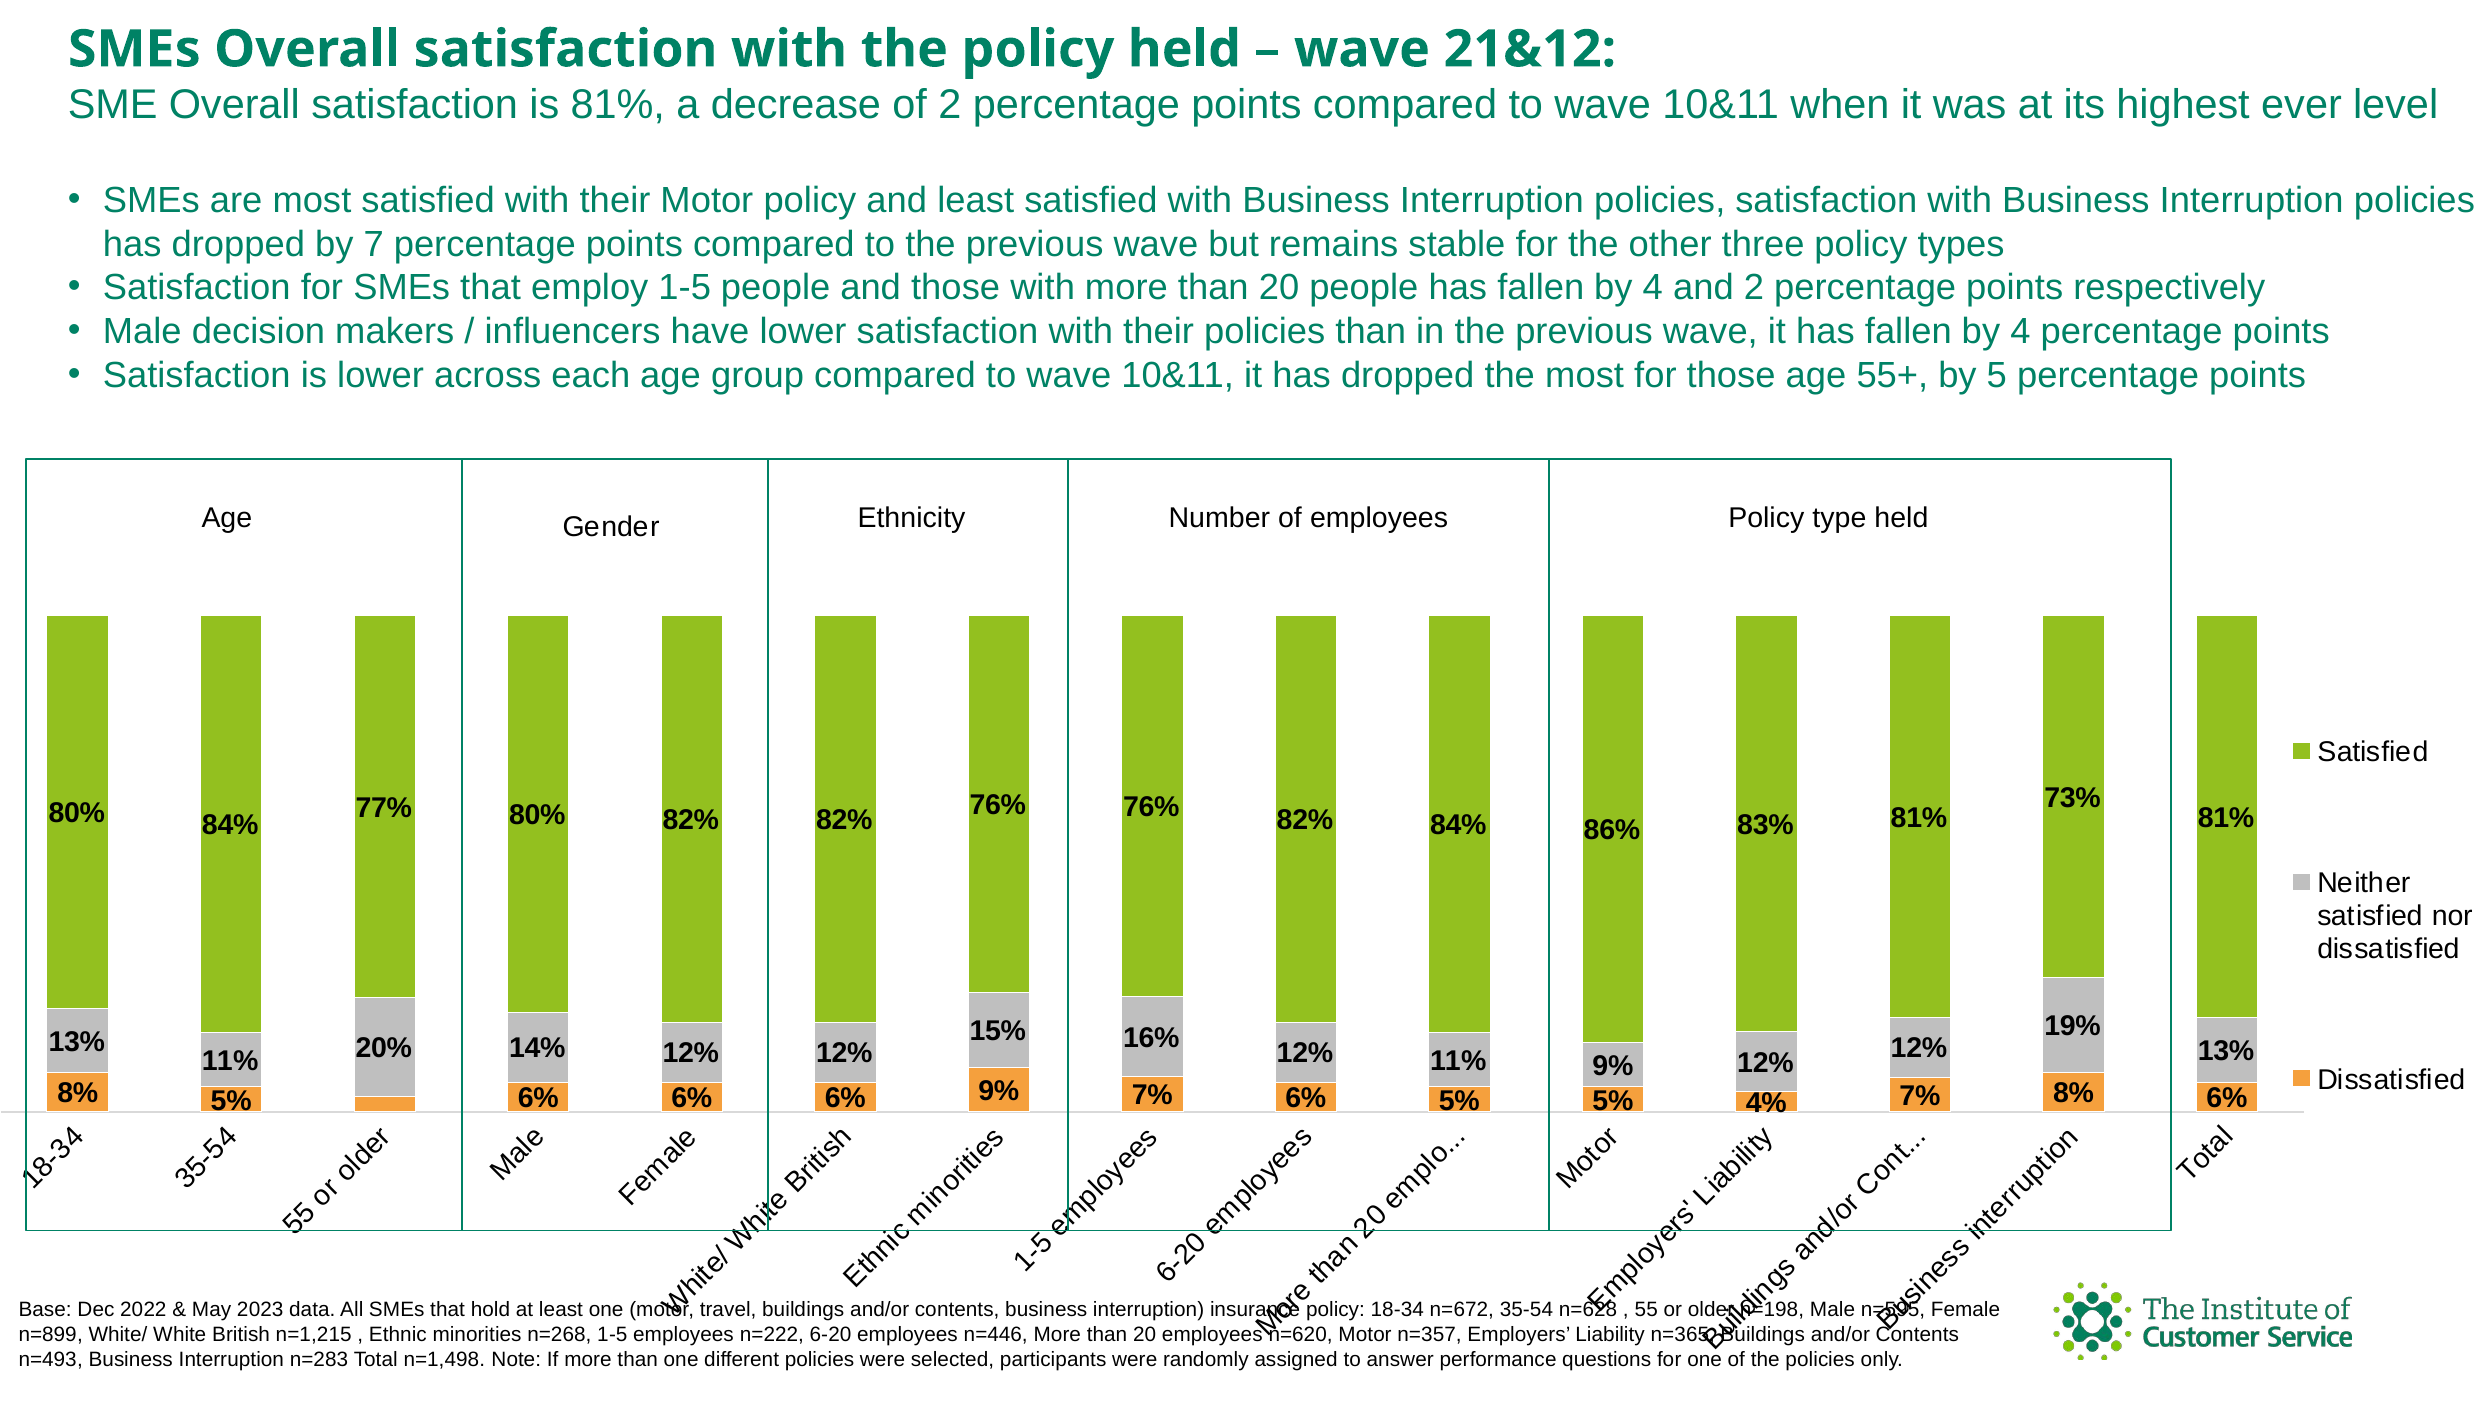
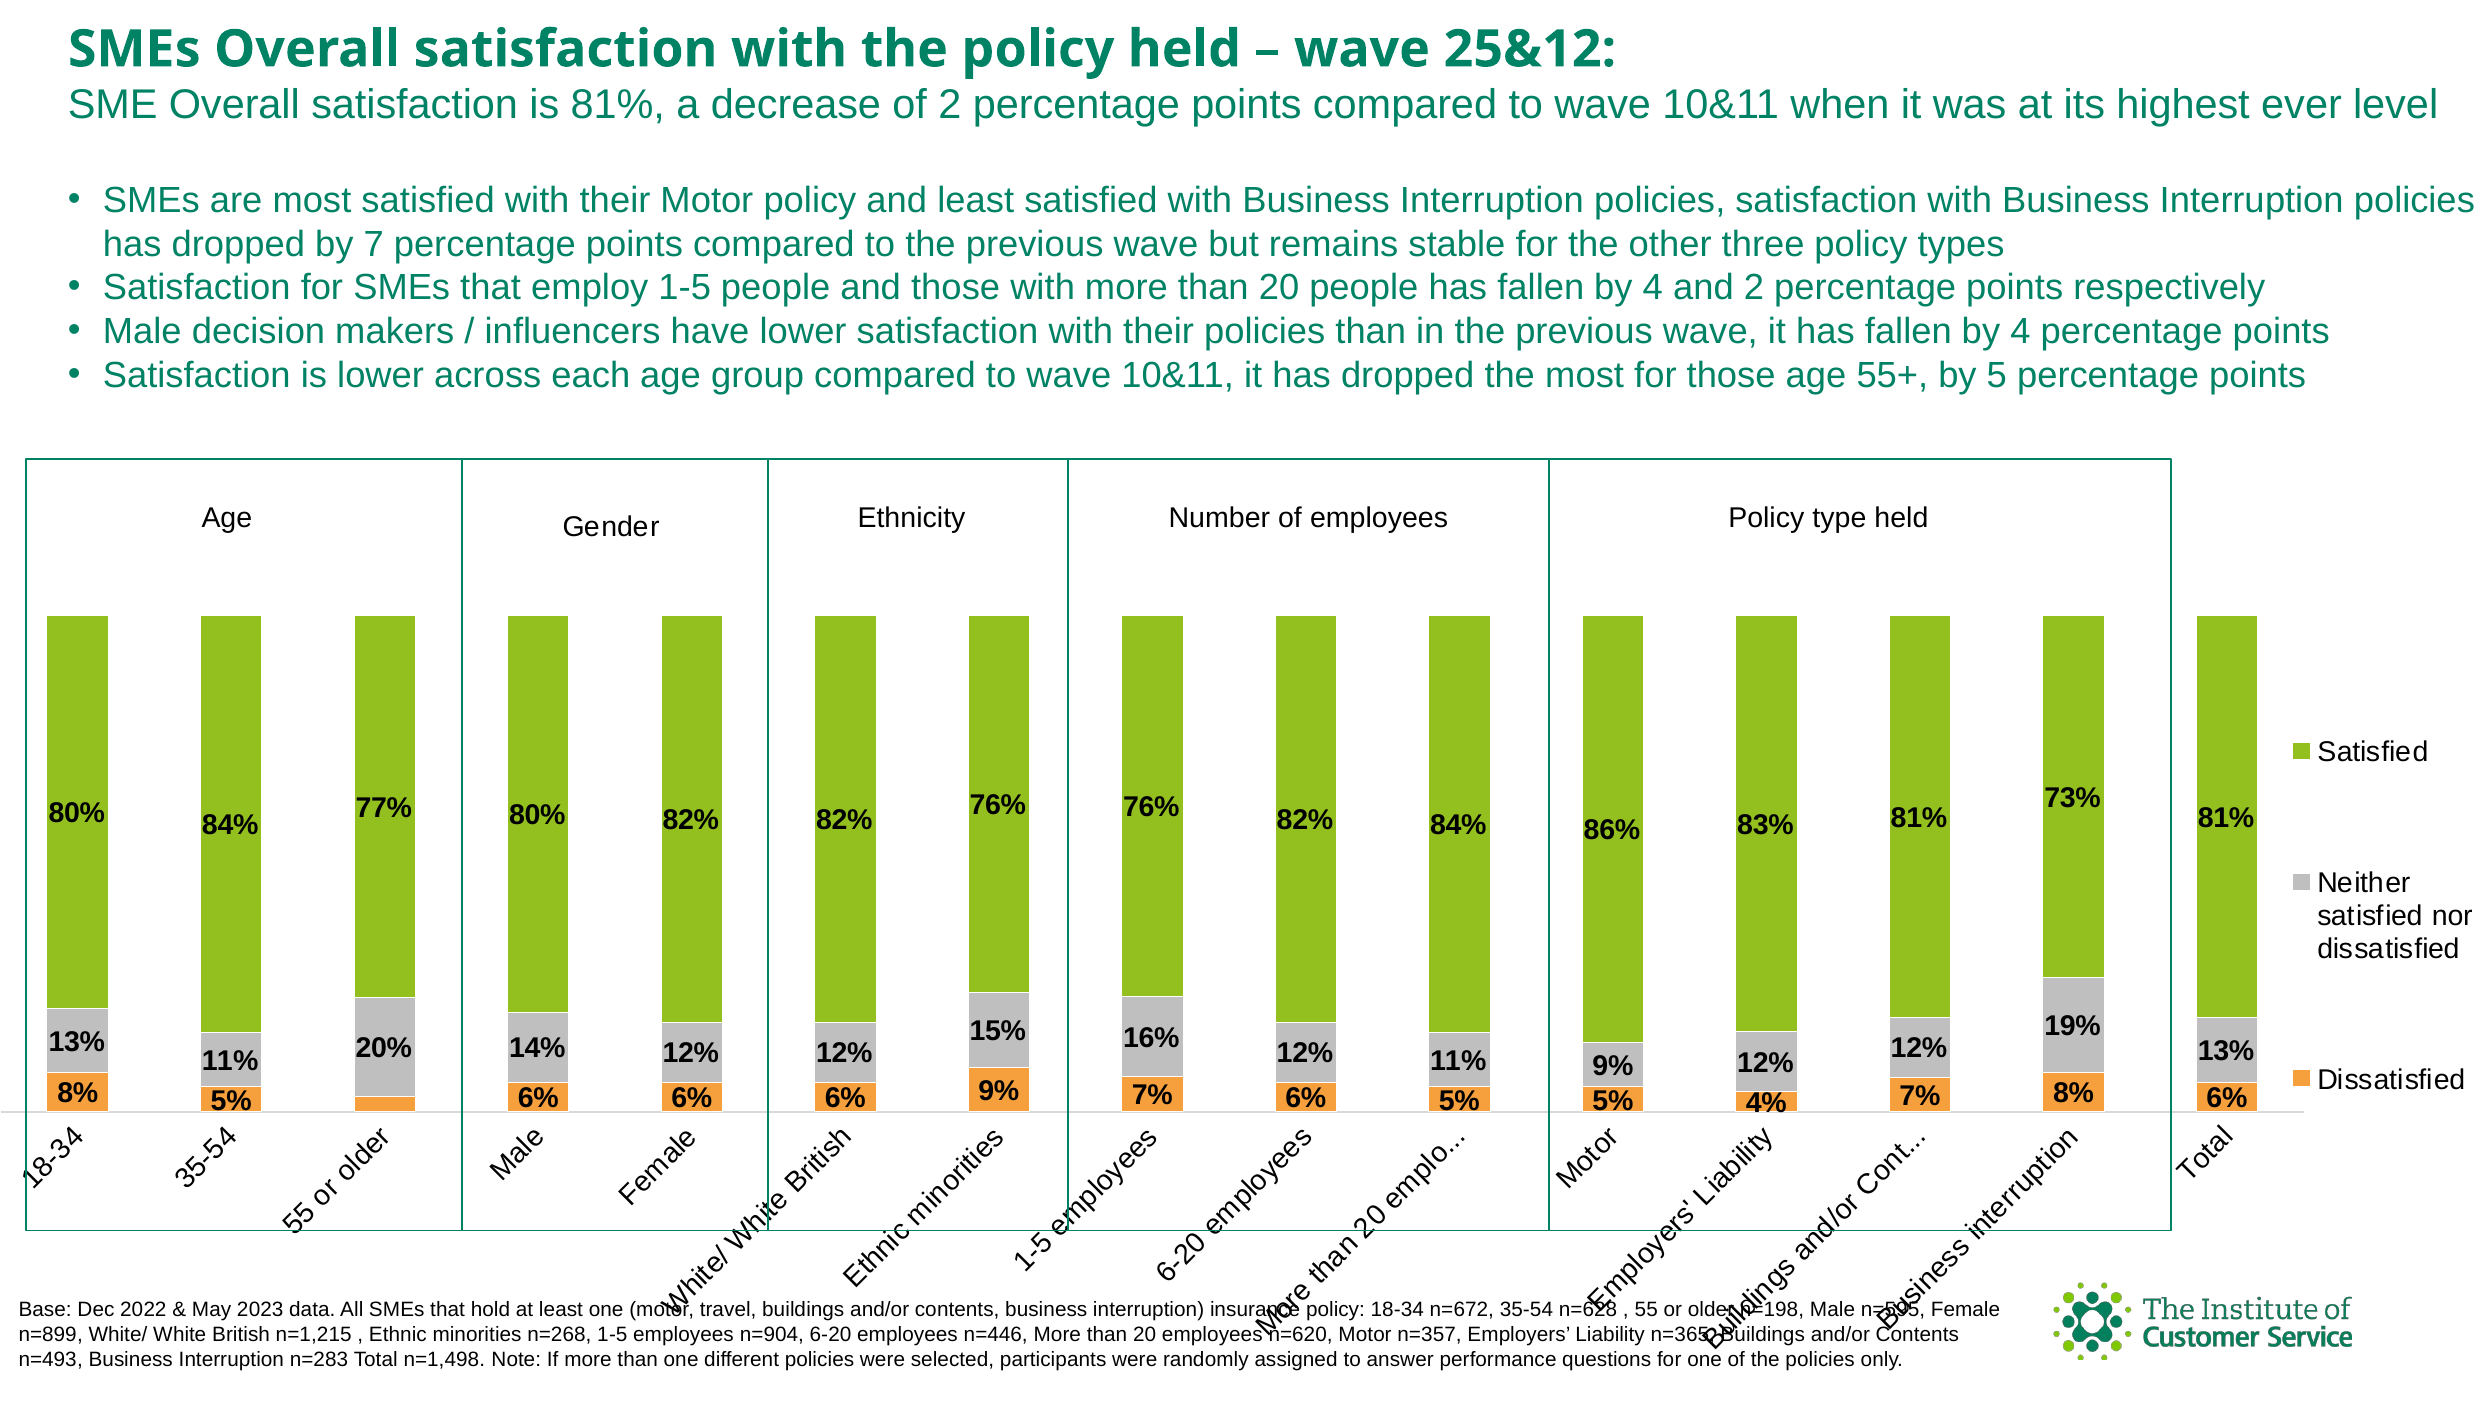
21&12: 21&12 -> 25&12
n=222: n=222 -> n=904
